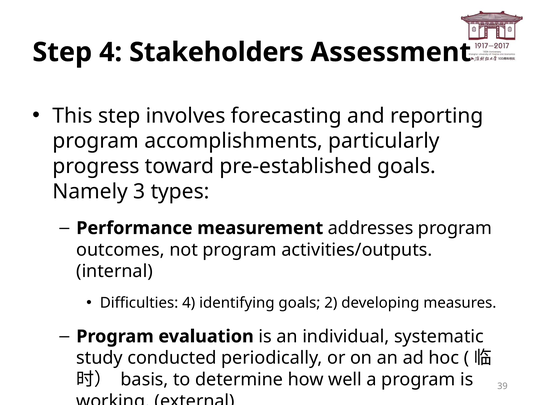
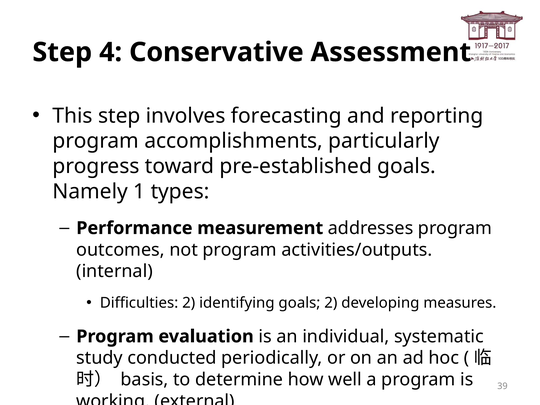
Stakeholders: Stakeholders -> Conservative
3: 3 -> 1
Difficulties 4: 4 -> 2
